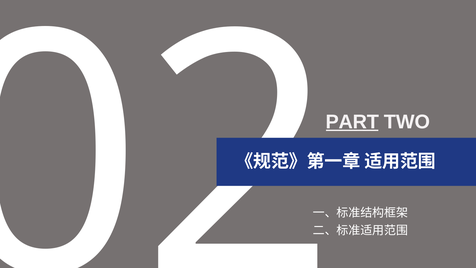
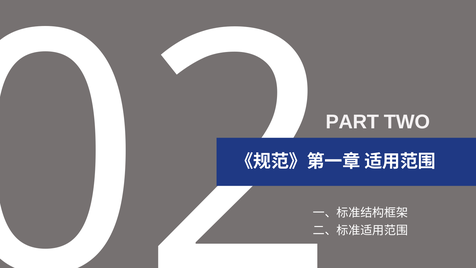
PART underline: present -> none
